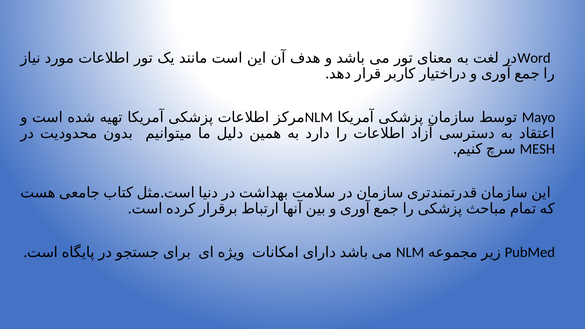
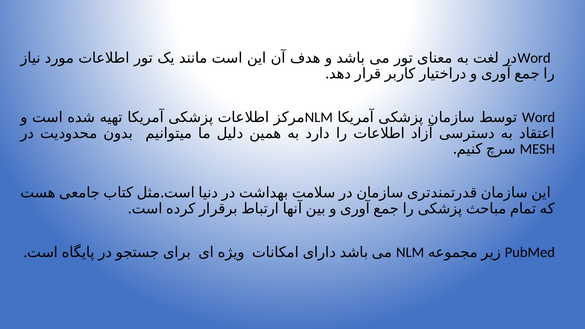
Mayo at (539, 117): Mayo -> Word
